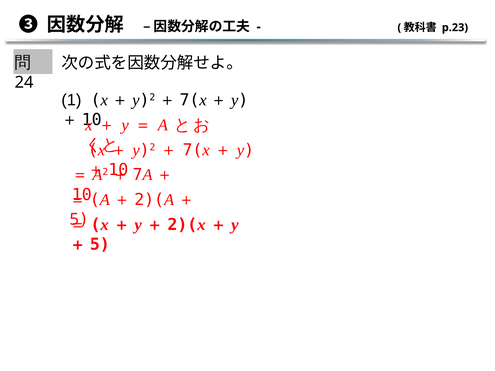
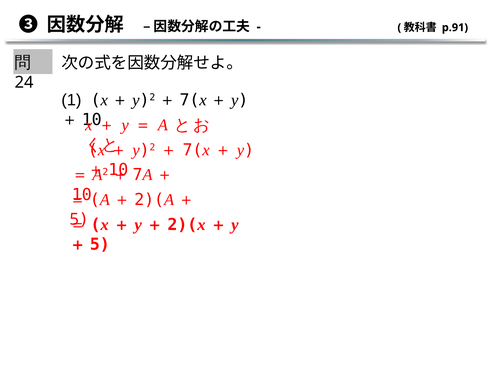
p.23: p.23 -> p.91
